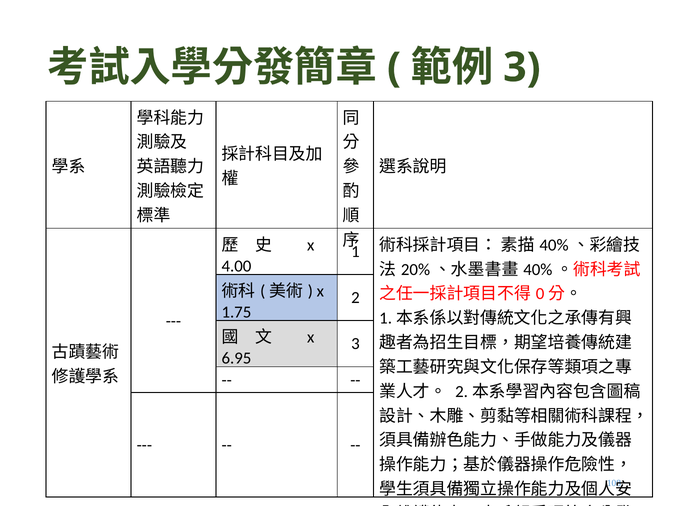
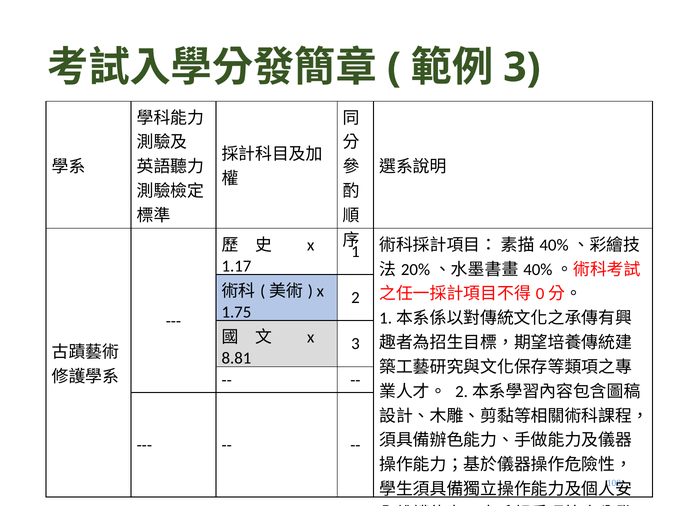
4.00: 4.00 -> 1.17
6.95: 6.95 -> 8.81
